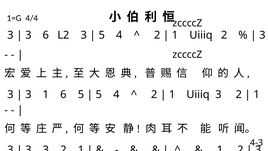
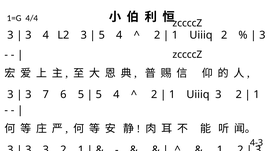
3 6: 6 -> 4
3 1: 1 -> 7
